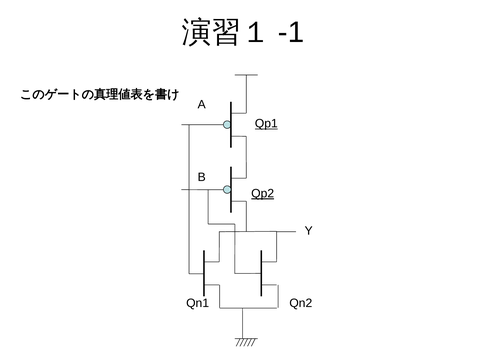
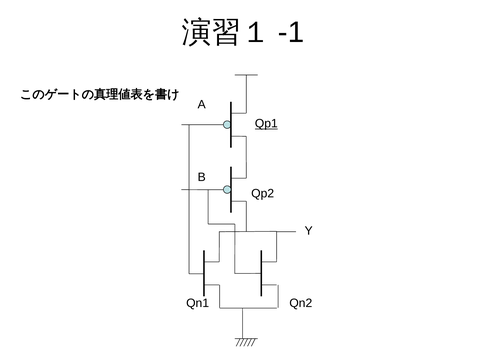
Qp2 underline: present -> none
